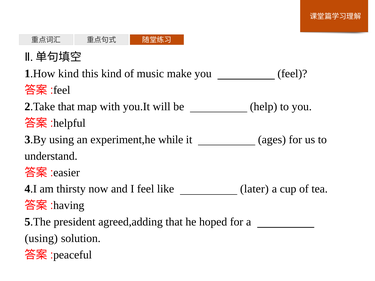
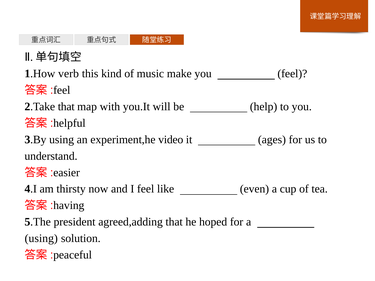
1.How kind: kind -> verb
while: while -> video
later: later -> even
